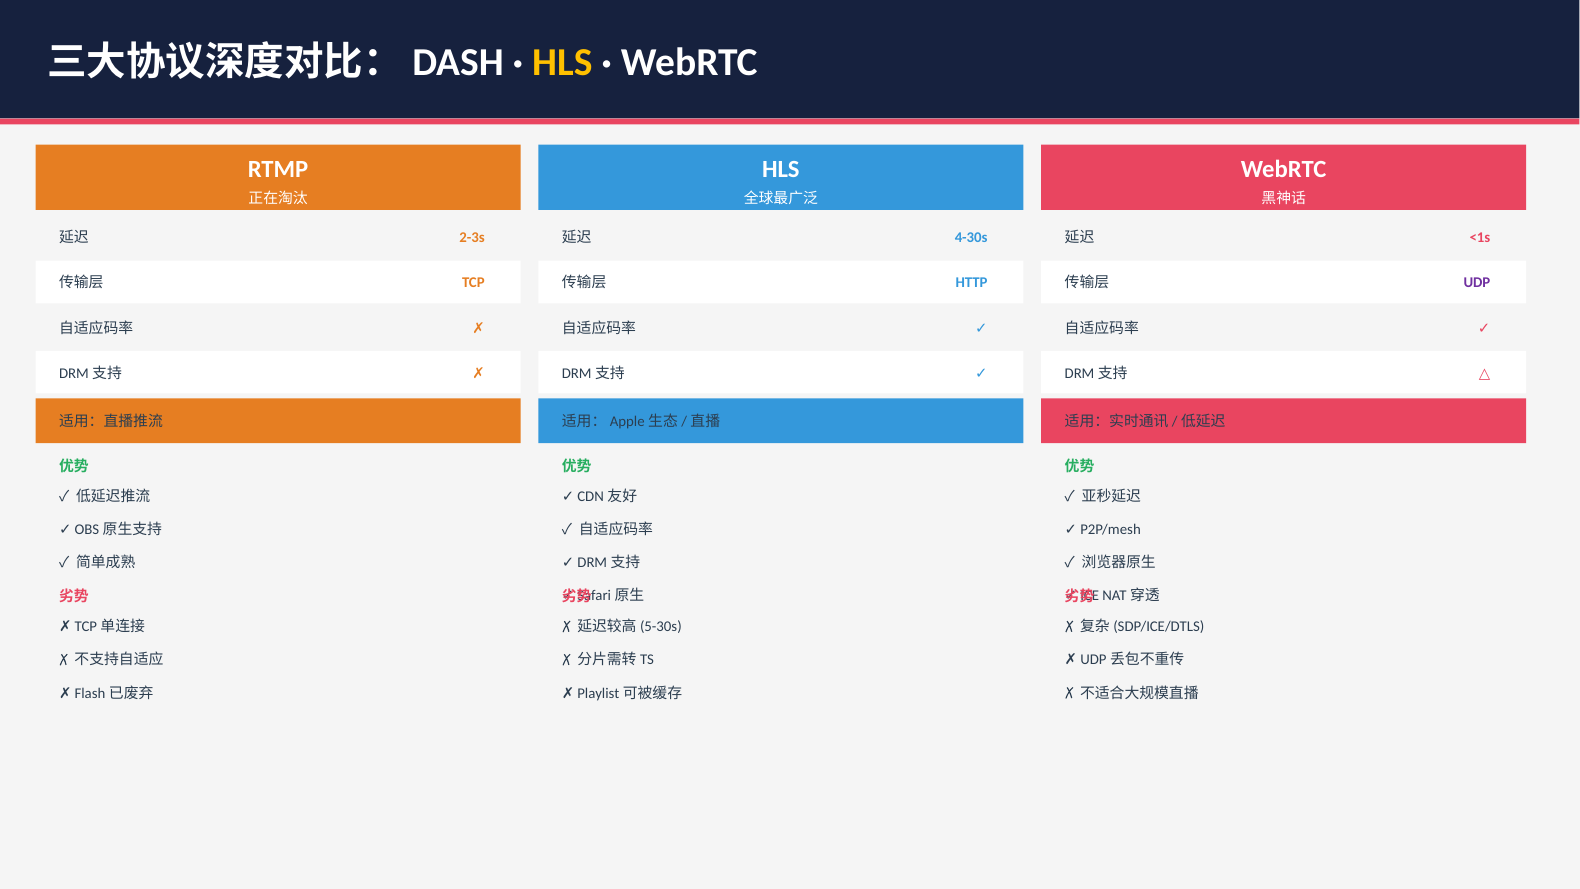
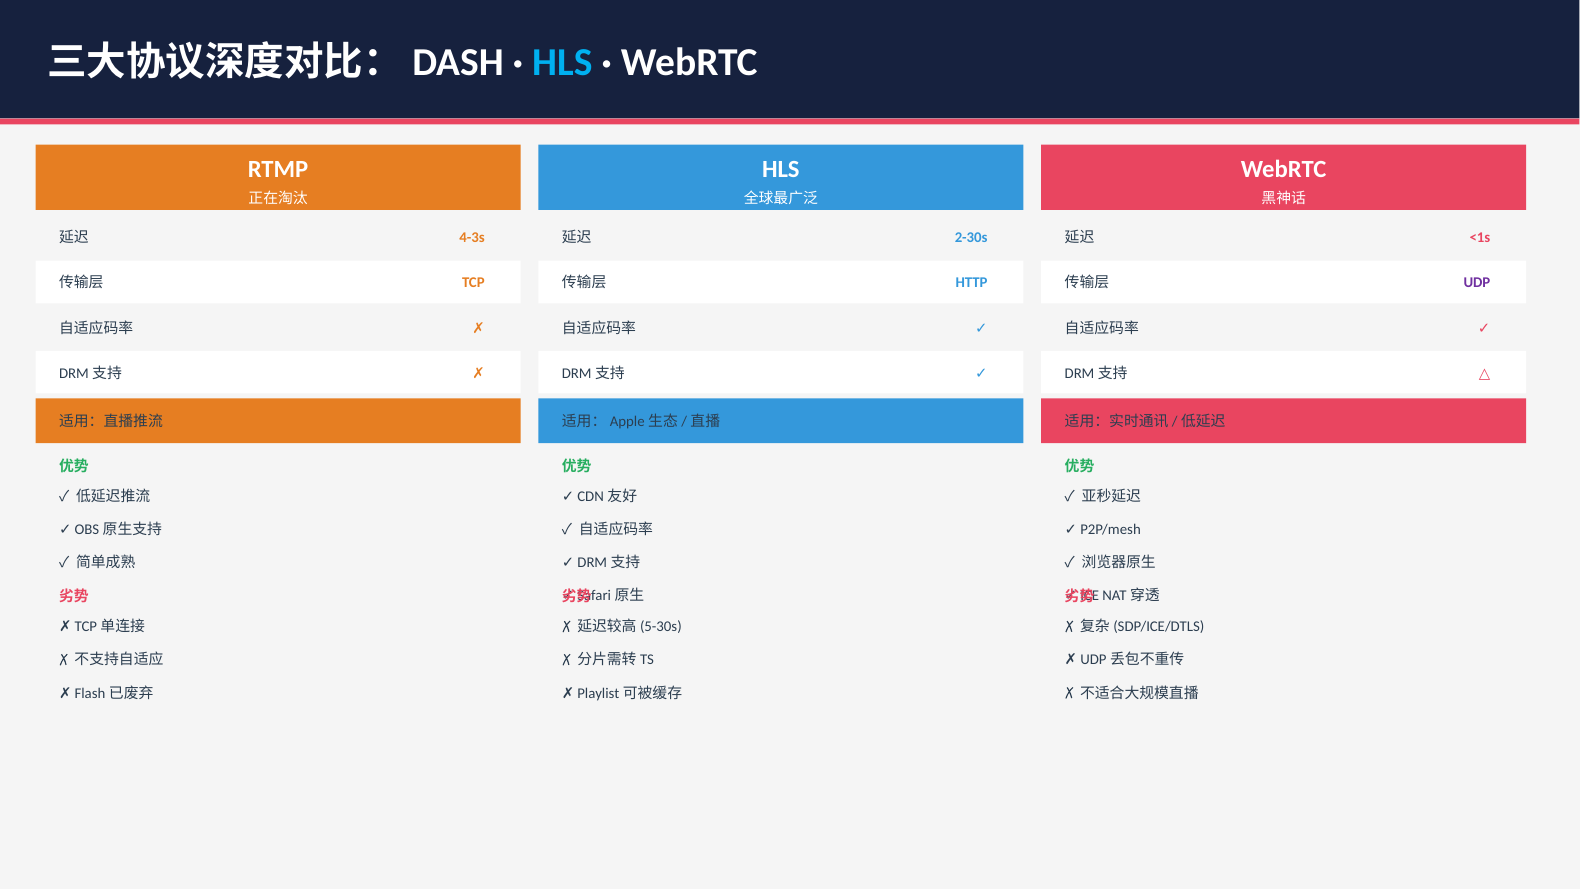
HLS at (562, 62) colour: yellow -> light blue
2-3s: 2-3s -> 4-3s
4-30s: 4-30s -> 2-30s
